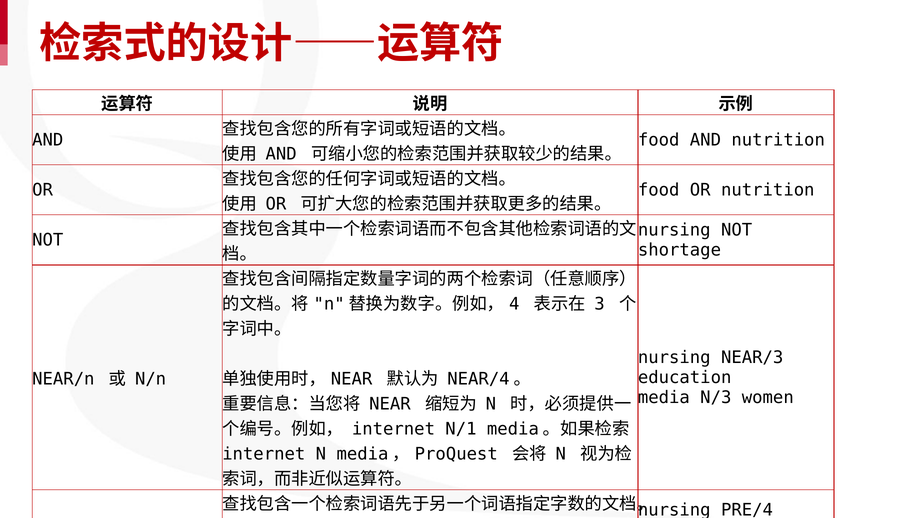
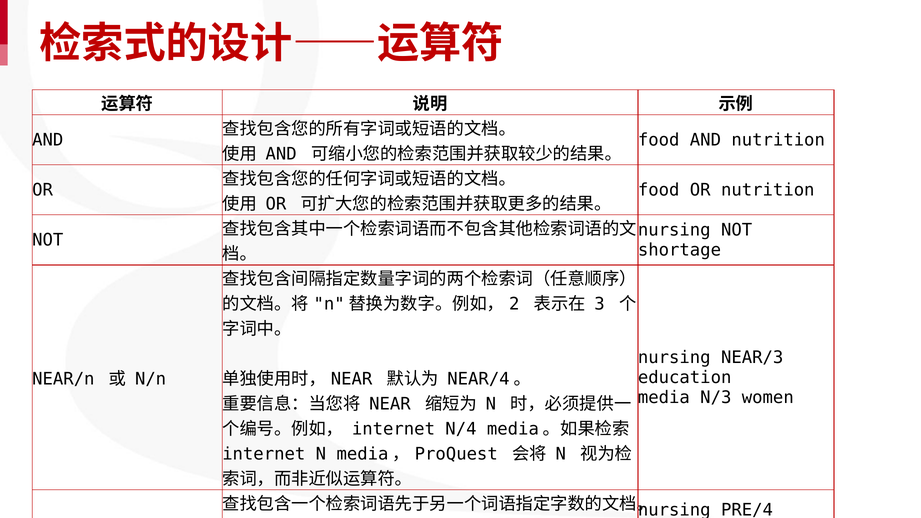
4 at (514, 304): 4 -> 2
N/1: N/1 -> N/4
